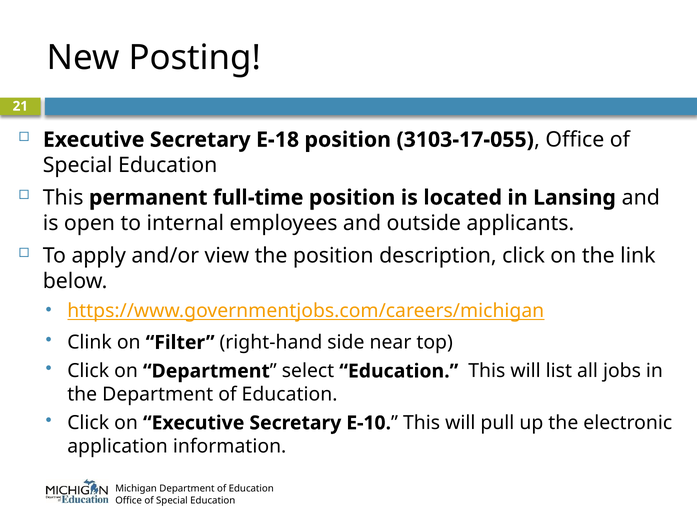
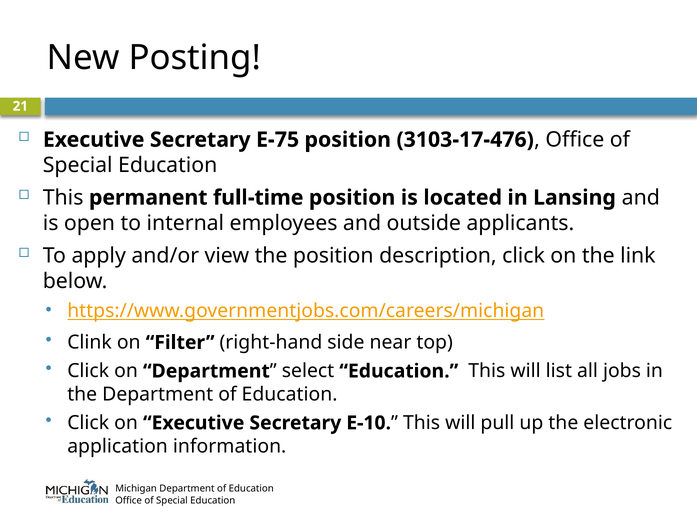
E-18: E-18 -> E-75
3103-17-055: 3103-17-055 -> 3103-17-476
